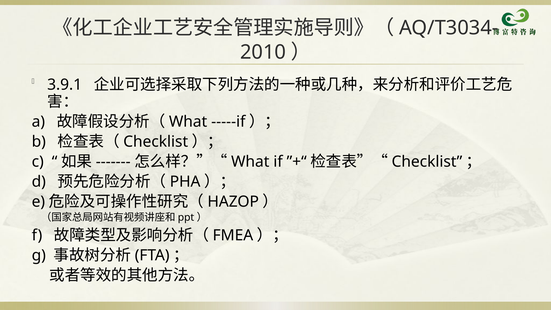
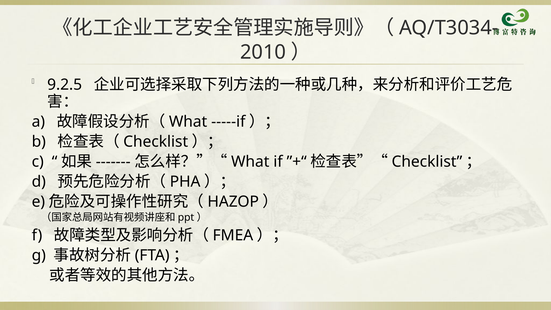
3.9.1: 3.9.1 -> 9.2.5
